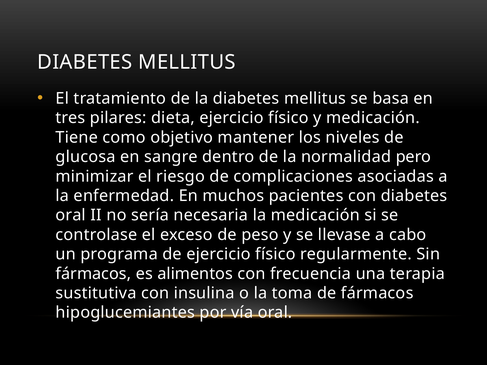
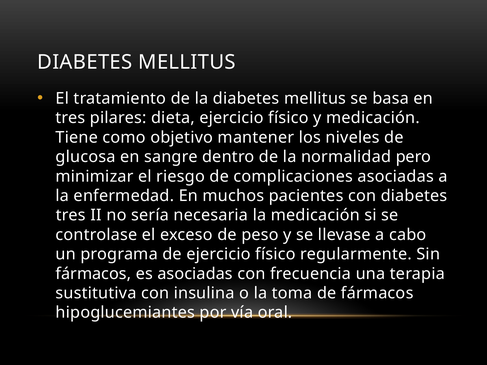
oral at (71, 215): oral -> tres
es alimentos: alimentos -> asociadas
